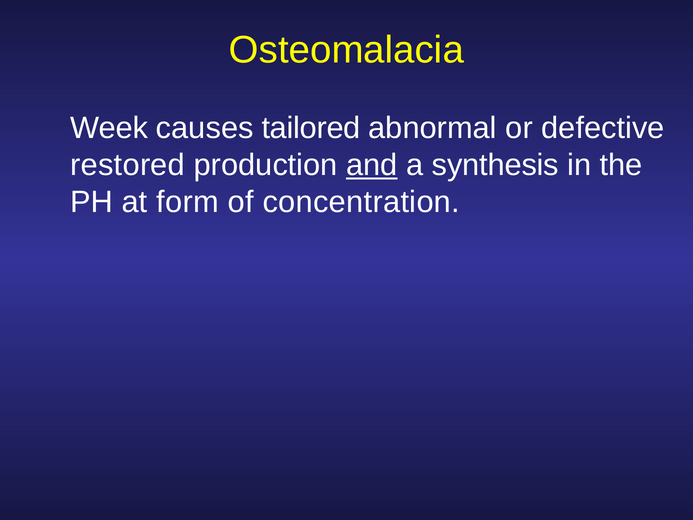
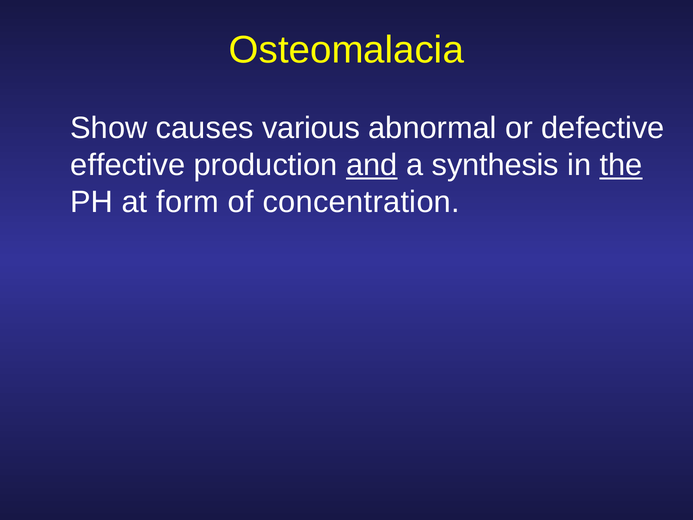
Week: Week -> Show
tailored: tailored -> various
restored: restored -> effective
the underline: none -> present
